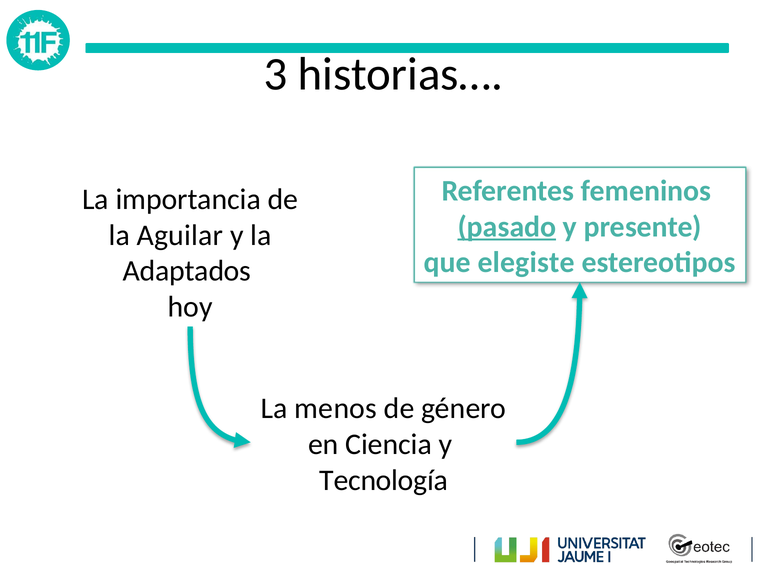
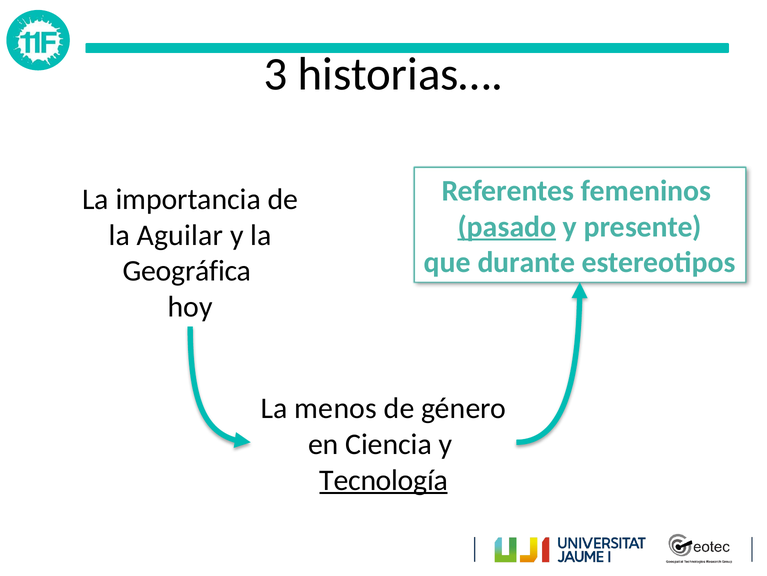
elegiste: elegiste -> durante
Adaptados: Adaptados -> Geográfica
Tecnología underline: none -> present
